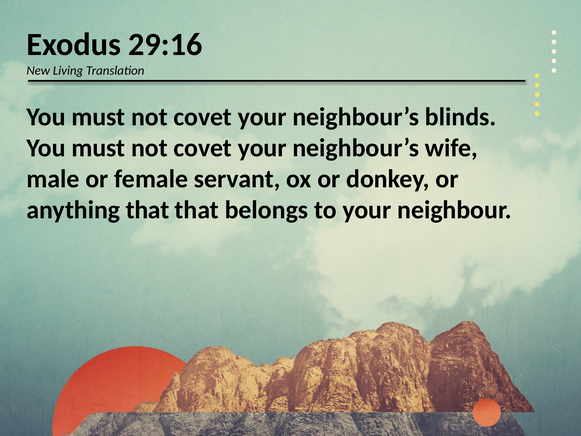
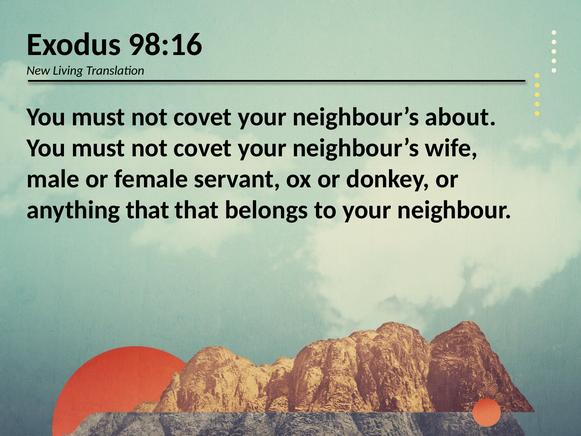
29:16: 29:16 -> 98:16
blinds: blinds -> about
